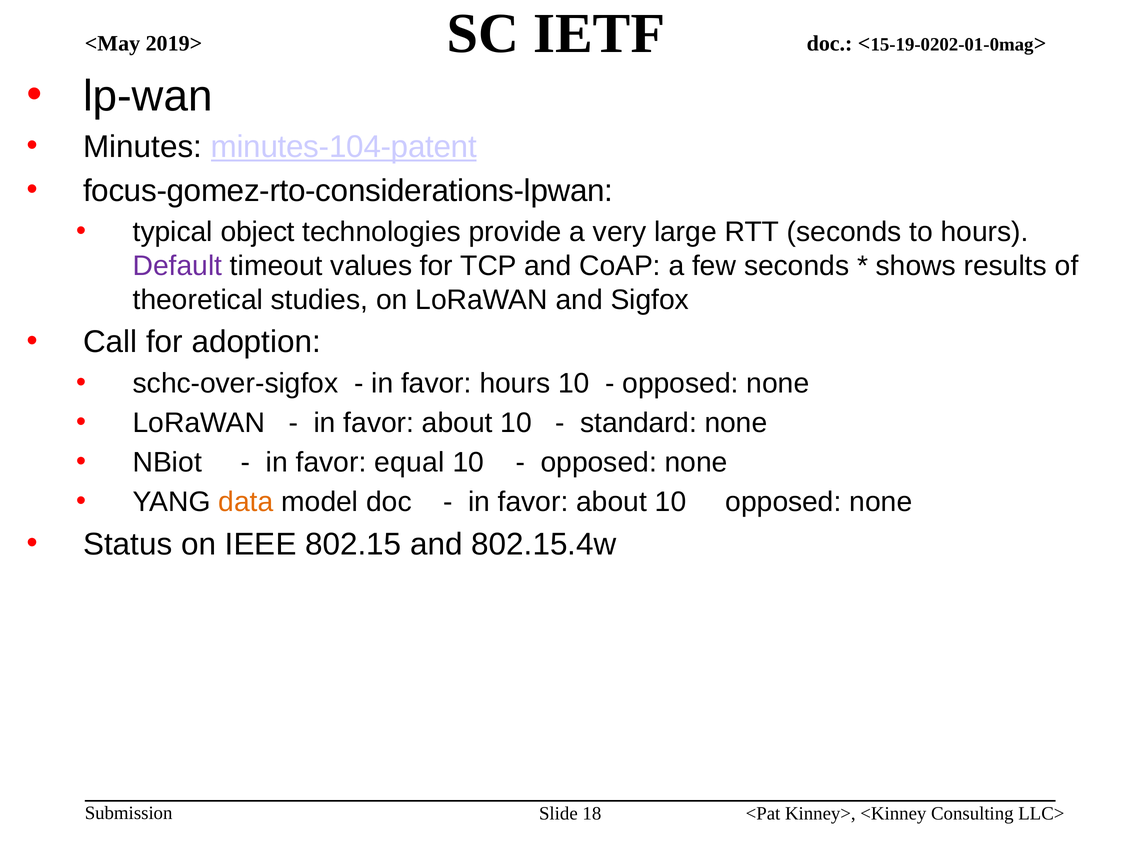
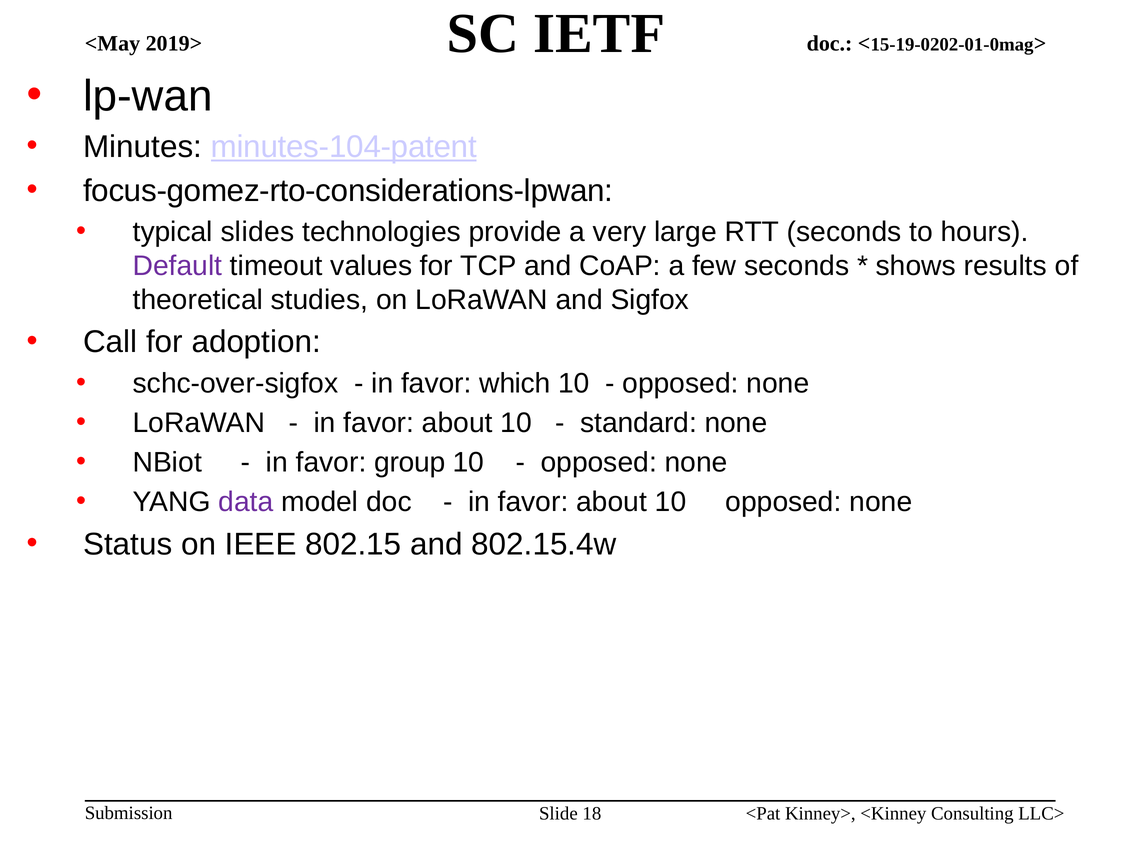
object: object -> slides
favor hours: hours -> which
equal: equal -> group
data colour: orange -> purple
